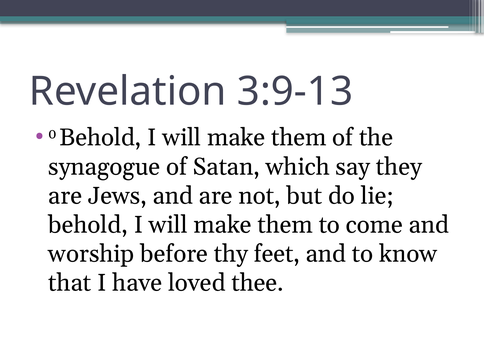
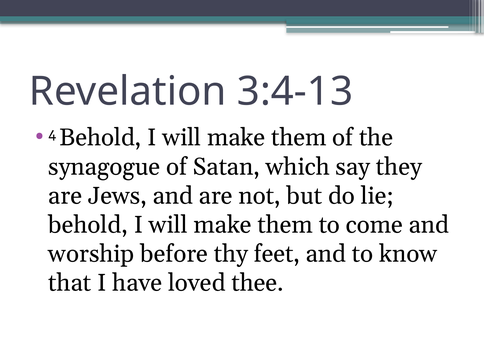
3:9-13: 3:9-13 -> 3:4-13
0: 0 -> 4
